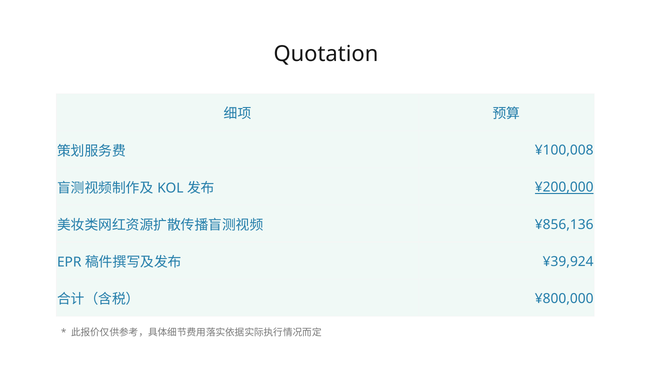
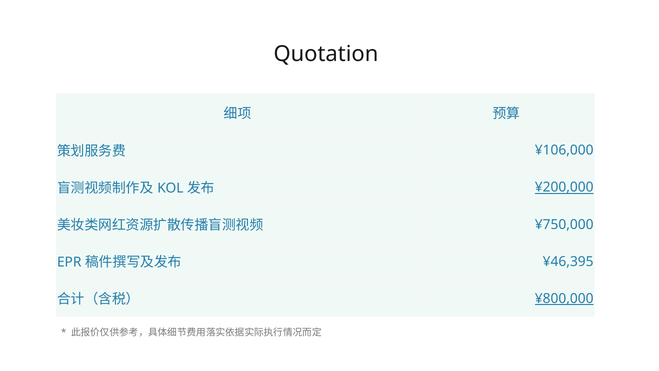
¥100,008: ¥100,008 -> ¥106,000
¥856,136: ¥856,136 -> ¥750,000
¥39,924: ¥39,924 -> ¥46,395
¥800,000 underline: none -> present
